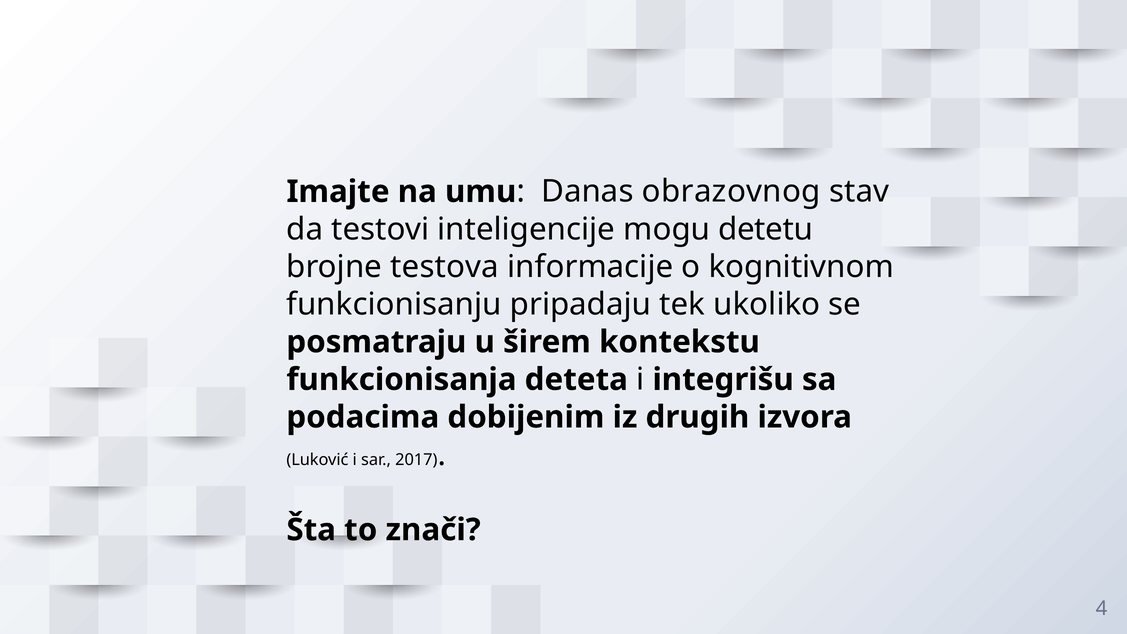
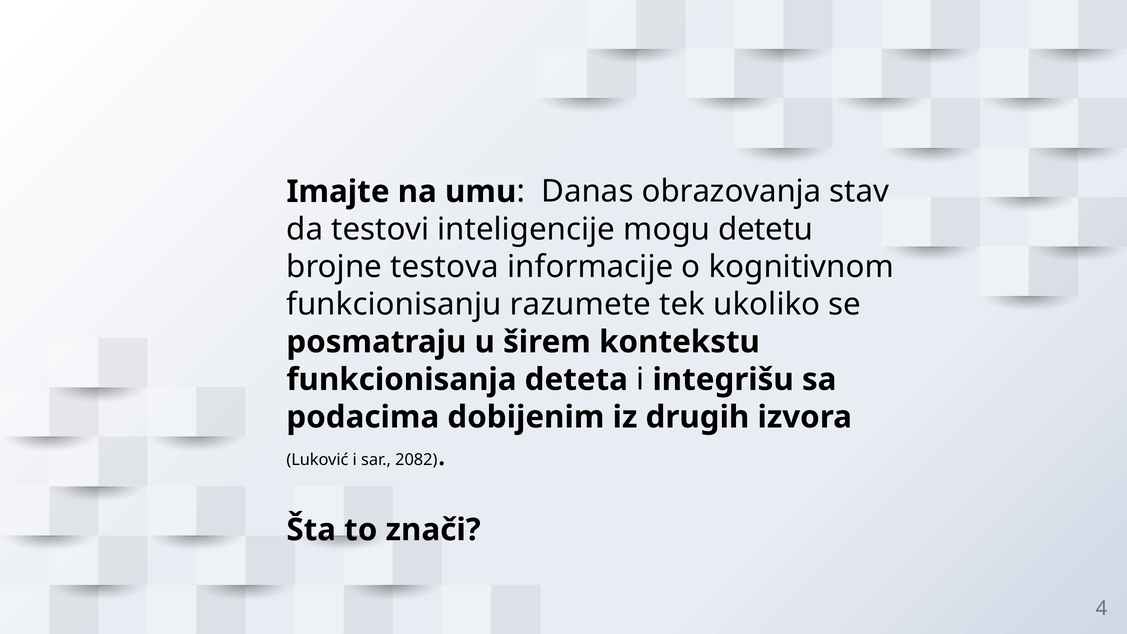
obrazovnog: obrazovnog -> obrazovanja
pripadaju: pripadaju -> razumete
2017: 2017 -> 2082
